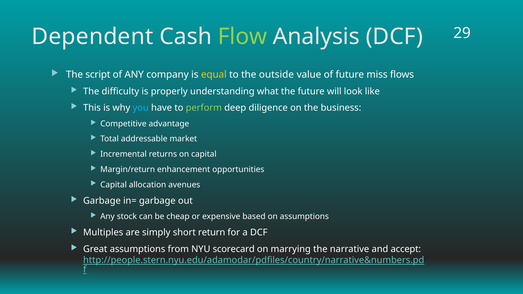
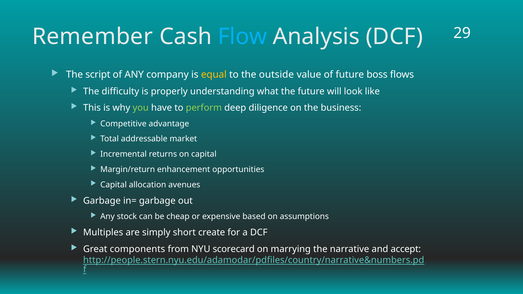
Dependent: Dependent -> Remember
Flow colour: light green -> light blue
miss: miss -> boss
you colour: light blue -> light green
return: return -> create
Great assumptions: assumptions -> components
